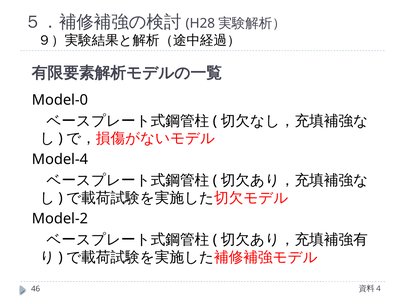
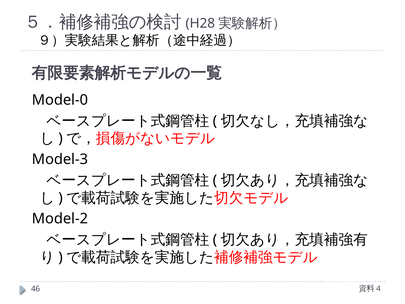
Model-4: Model-4 -> Model-3
